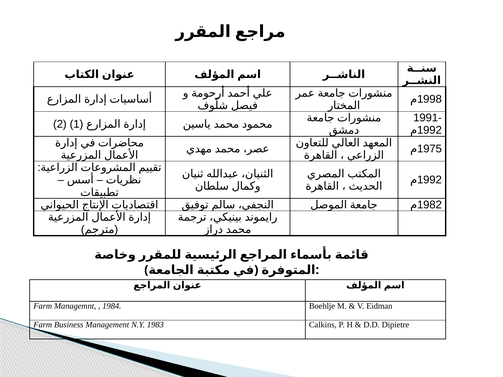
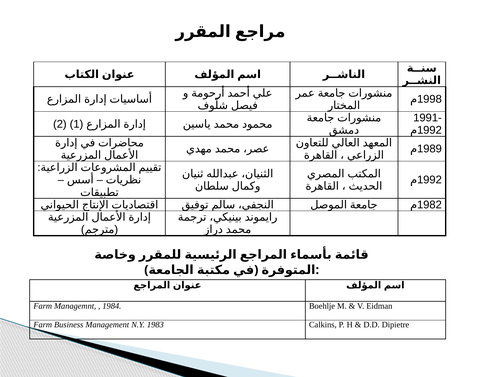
1975: 1975 -> 1989
